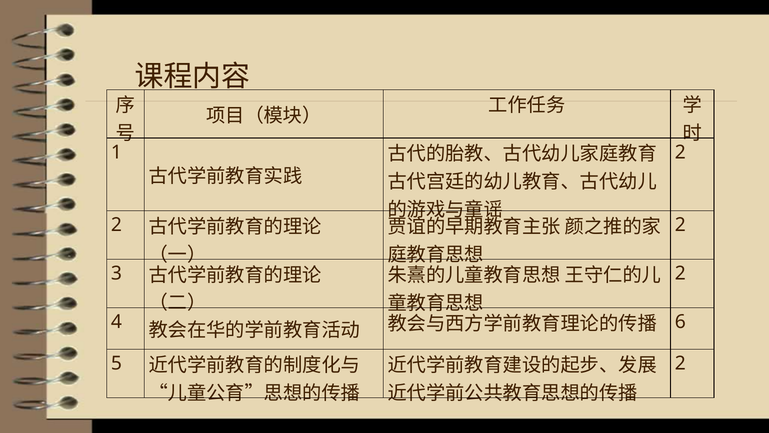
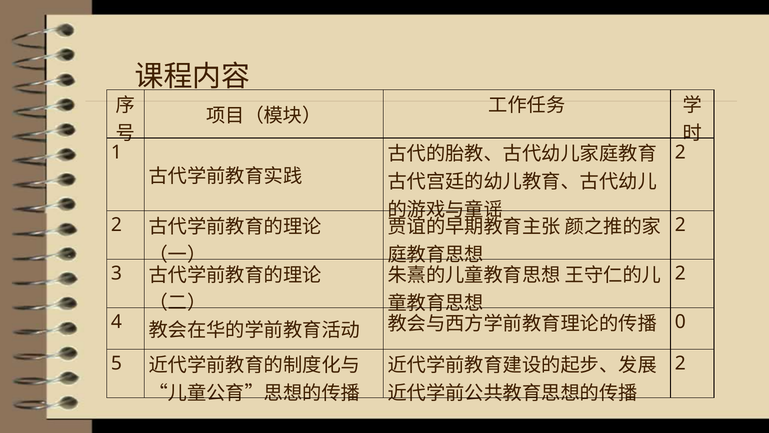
6: 6 -> 0
